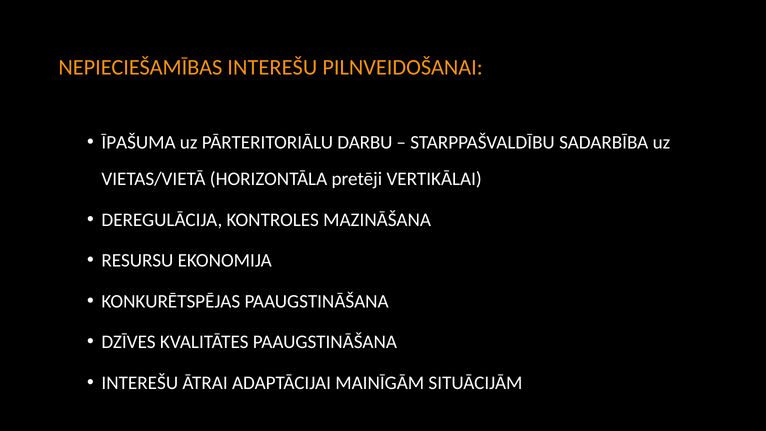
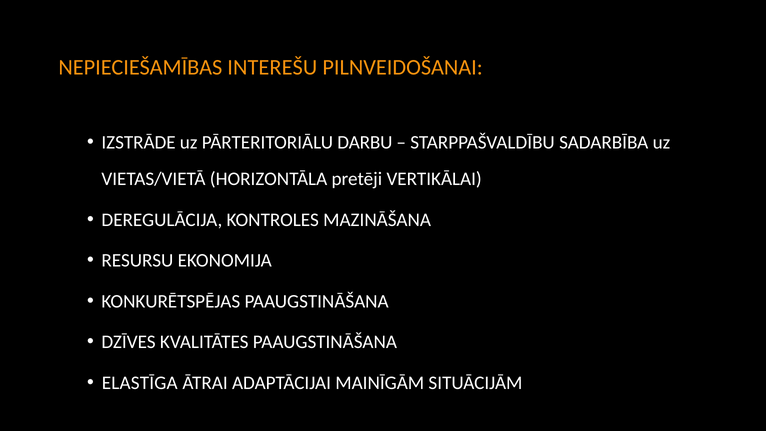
ĪPAŠUMA: ĪPAŠUMA -> IZSTRĀDE
INTEREŠU at (140, 383): INTEREŠU -> ELASTĪGA
